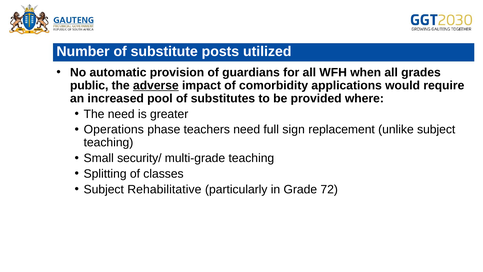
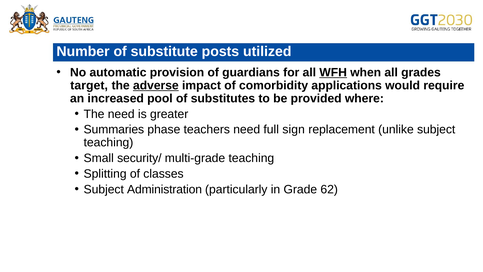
WFH underline: none -> present
public: public -> target
Operations: Operations -> Summaries
Rehabilitative: Rehabilitative -> Administration
72: 72 -> 62
